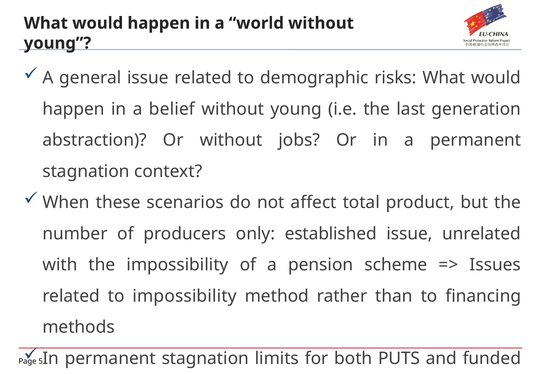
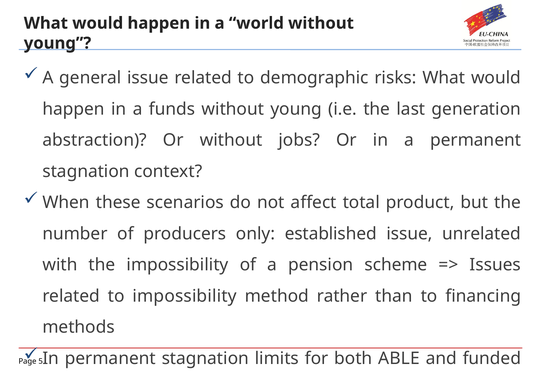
belief: belief -> funds
PUTS: PUTS -> ABLE
